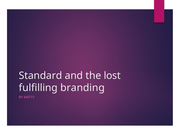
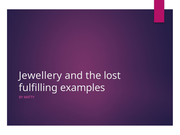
Standard: Standard -> Jewellery
branding: branding -> examples
